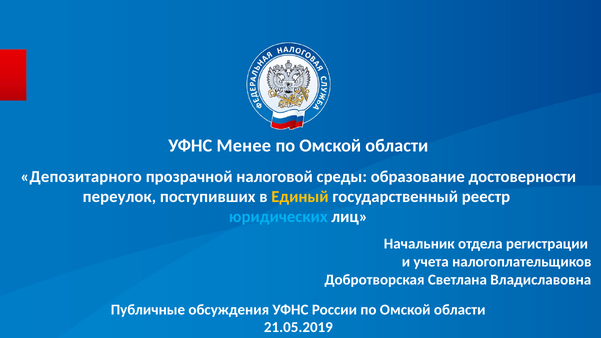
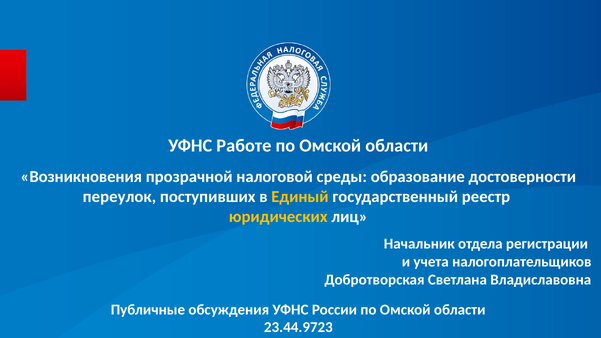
Менее: Менее -> Работе
Депозитарного: Депозитарного -> Возникновения
юридических colour: light blue -> yellow
21.05.2019: 21.05.2019 -> 23.44.9723
